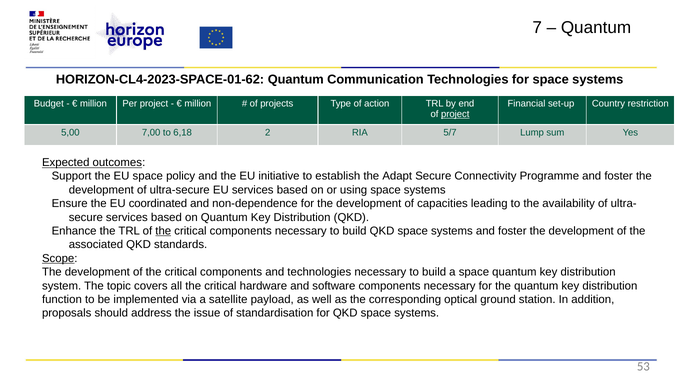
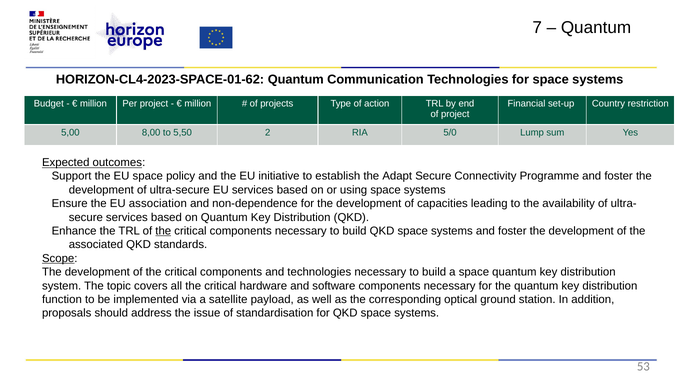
project at (455, 114) underline: present -> none
7,00: 7,00 -> 8,00
6,18: 6,18 -> 5,50
5/7: 5/7 -> 5/0
coordinated: coordinated -> association
